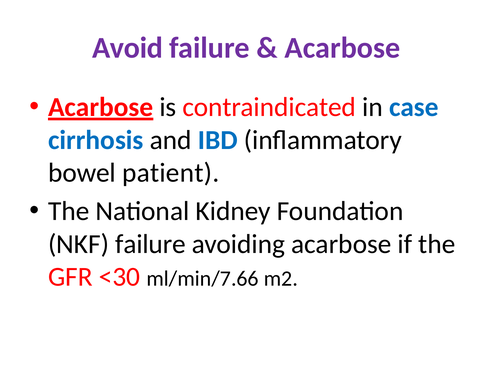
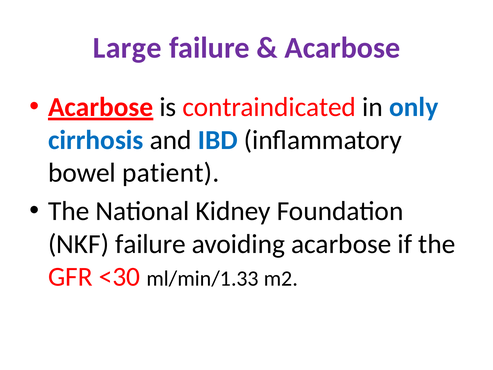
Avoid: Avoid -> Large
case: case -> only
ml/min/7.66: ml/min/7.66 -> ml/min/1.33
